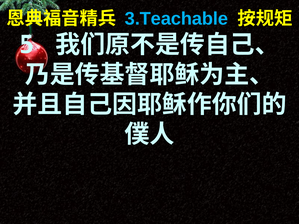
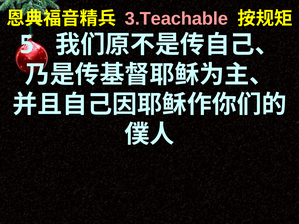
3.Teachable colour: light blue -> pink
